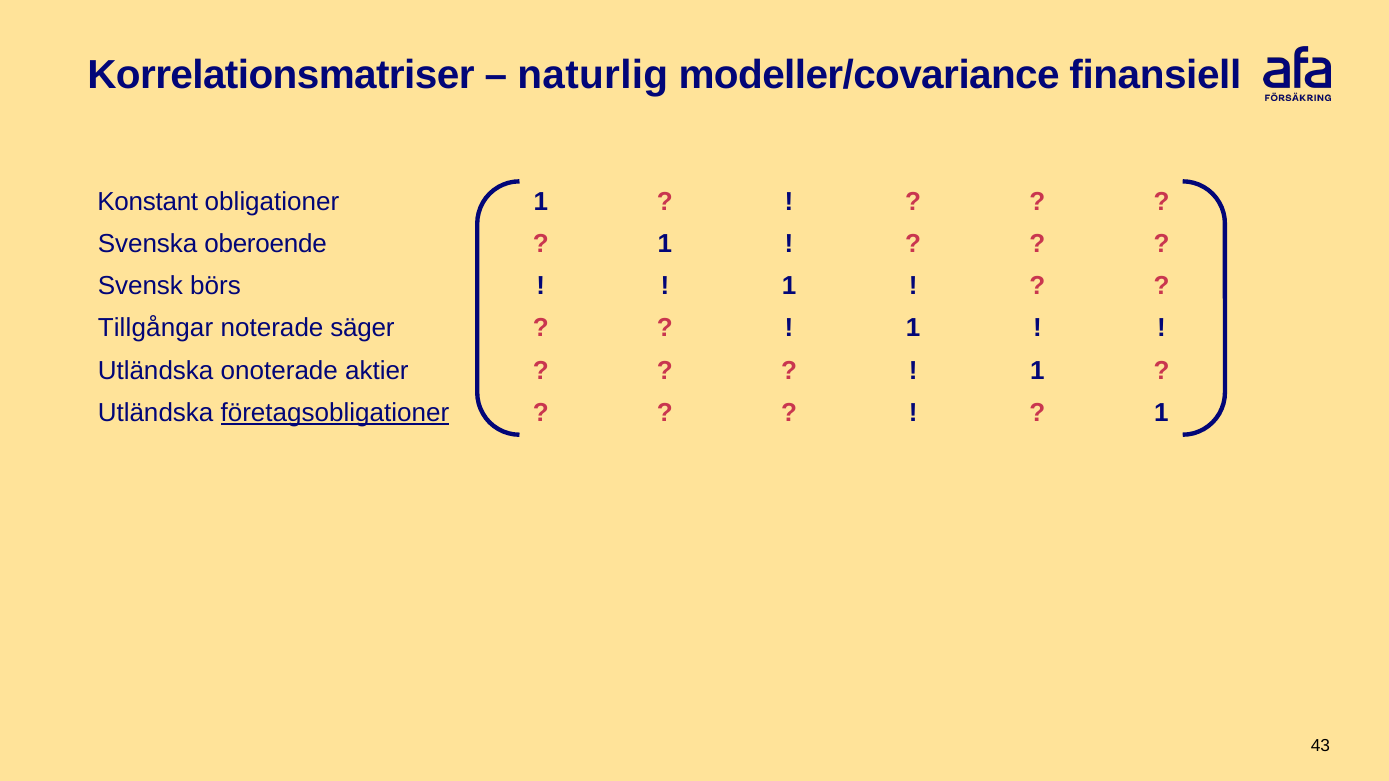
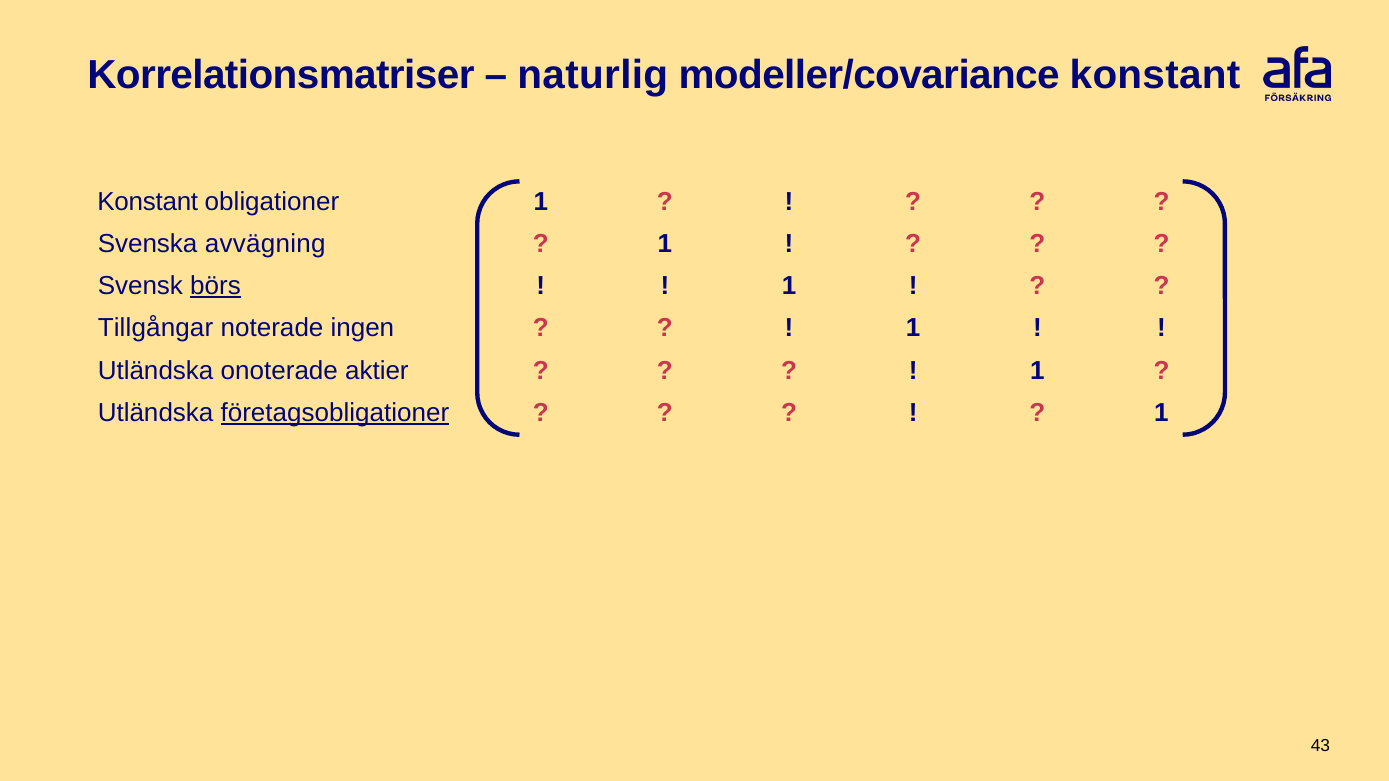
modeller/covariance finansiell: finansiell -> konstant
oberoende: oberoende -> avvägning
börs underline: none -> present
säger: säger -> ingen
